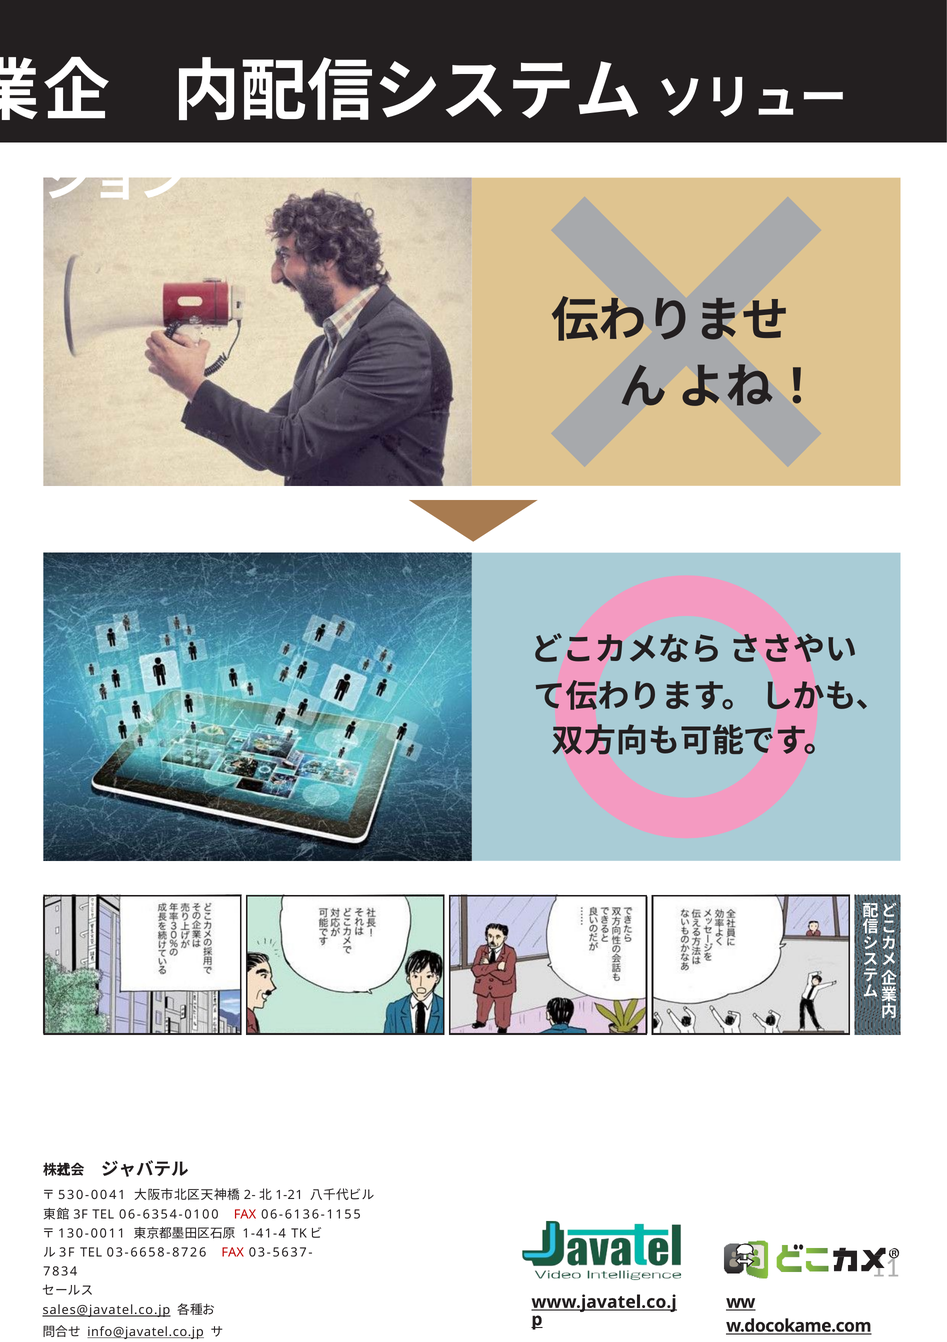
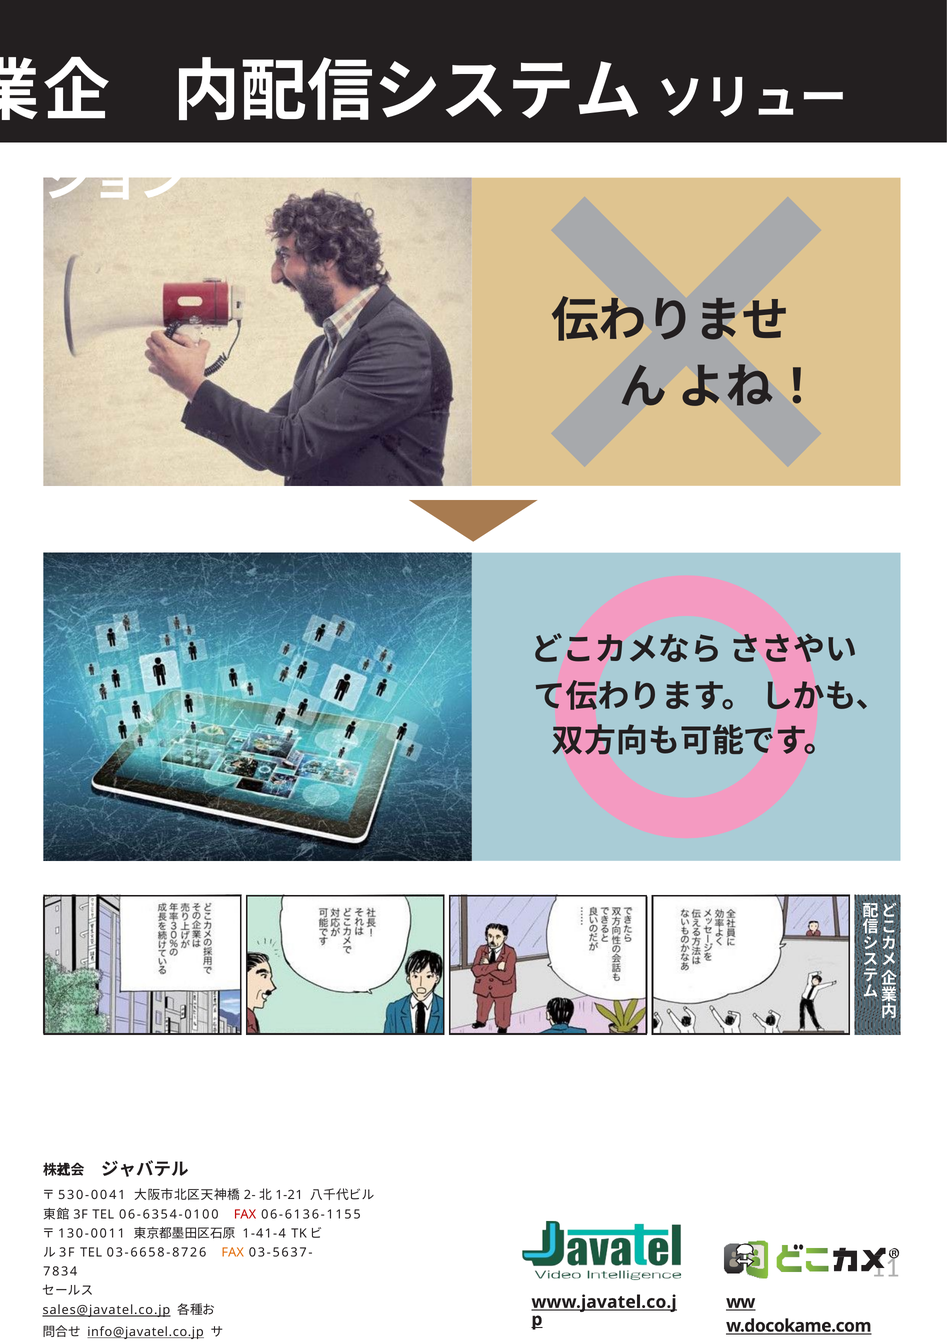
FAX at (233, 1251) colour: red -> orange
